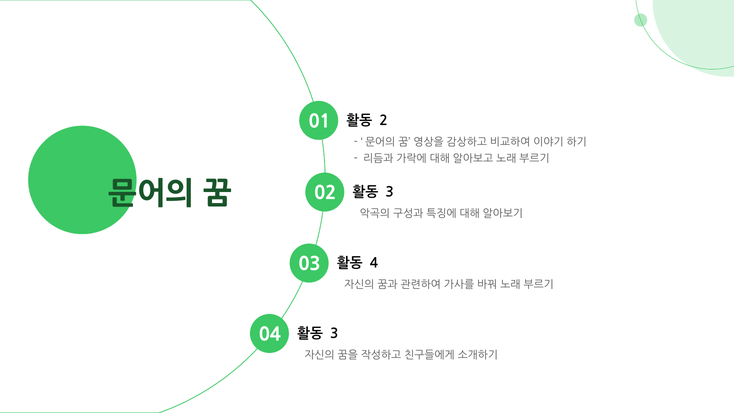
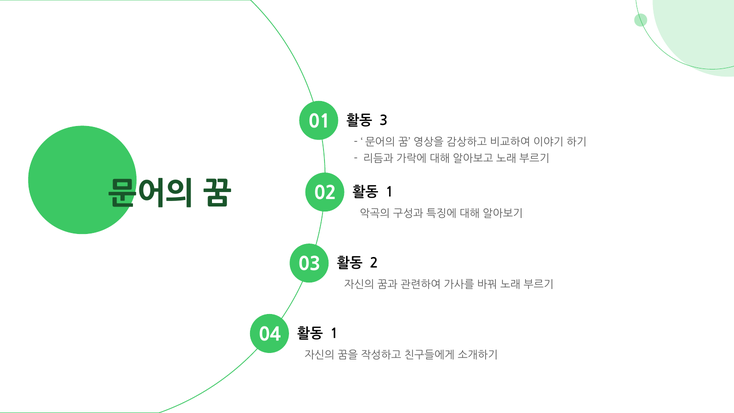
2: 2 -> 3
3 at (390, 192): 3 -> 1
4: 4 -> 2
3 at (334, 334): 3 -> 1
